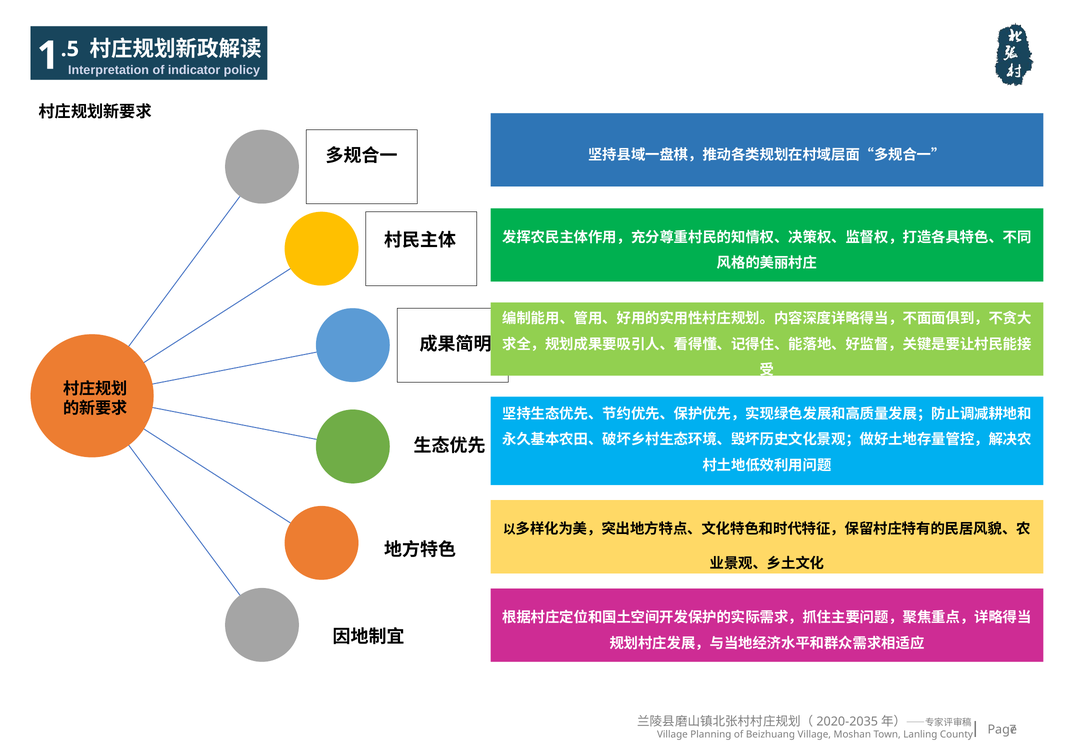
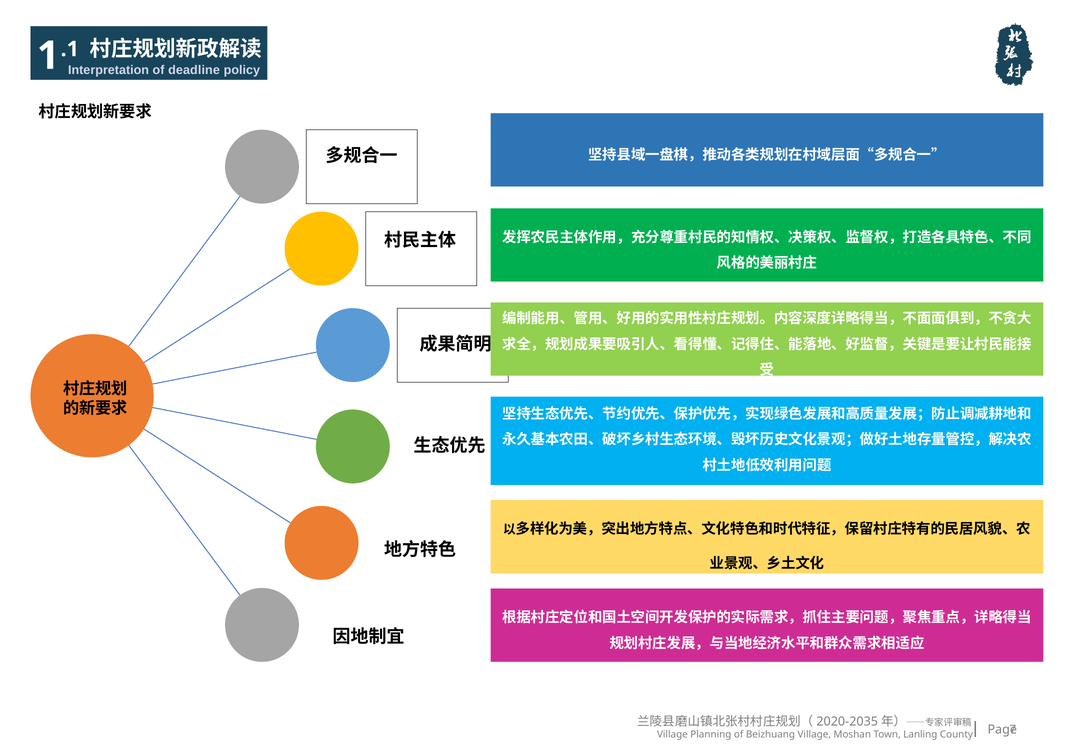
.5: .5 -> .1
indicator: indicator -> deadline
